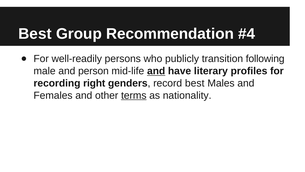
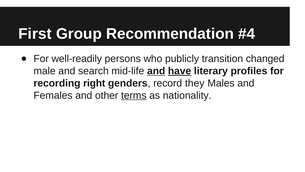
Best at (35, 34): Best -> First
following: following -> changed
person: person -> search
have underline: none -> present
record best: best -> they
